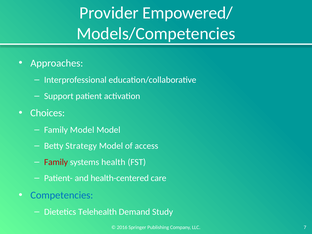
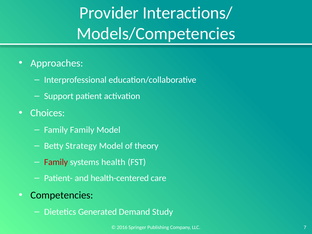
Empowered/: Empowered/ -> Interactions/
Family Model: Model -> Family
access: access -> theory
Competencies colour: blue -> black
Telehealth: Telehealth -> Generated
